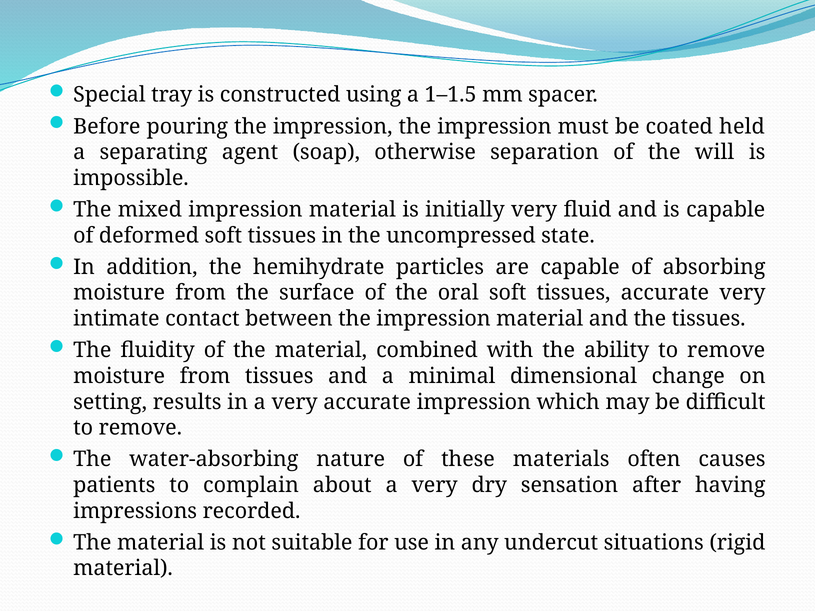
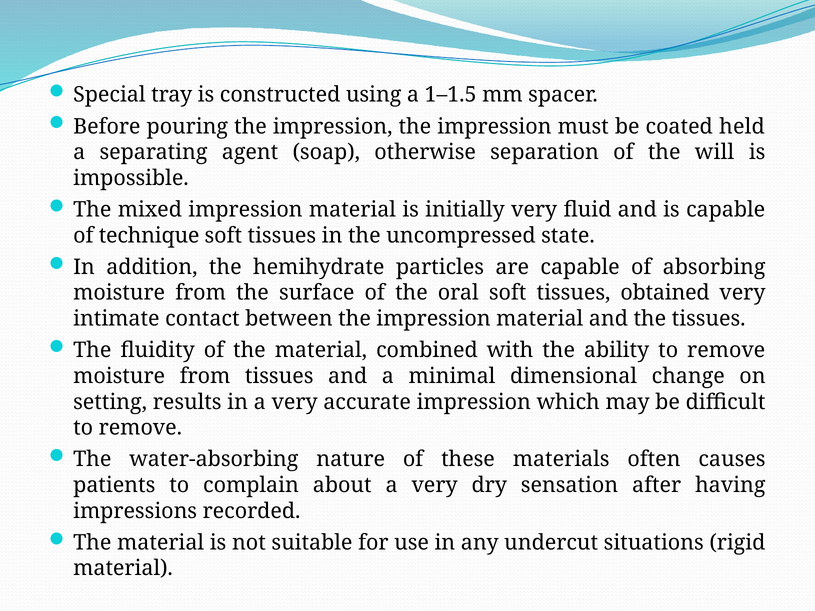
deformed: deformed -> technique
tissues accurate: accurate -> obtained
